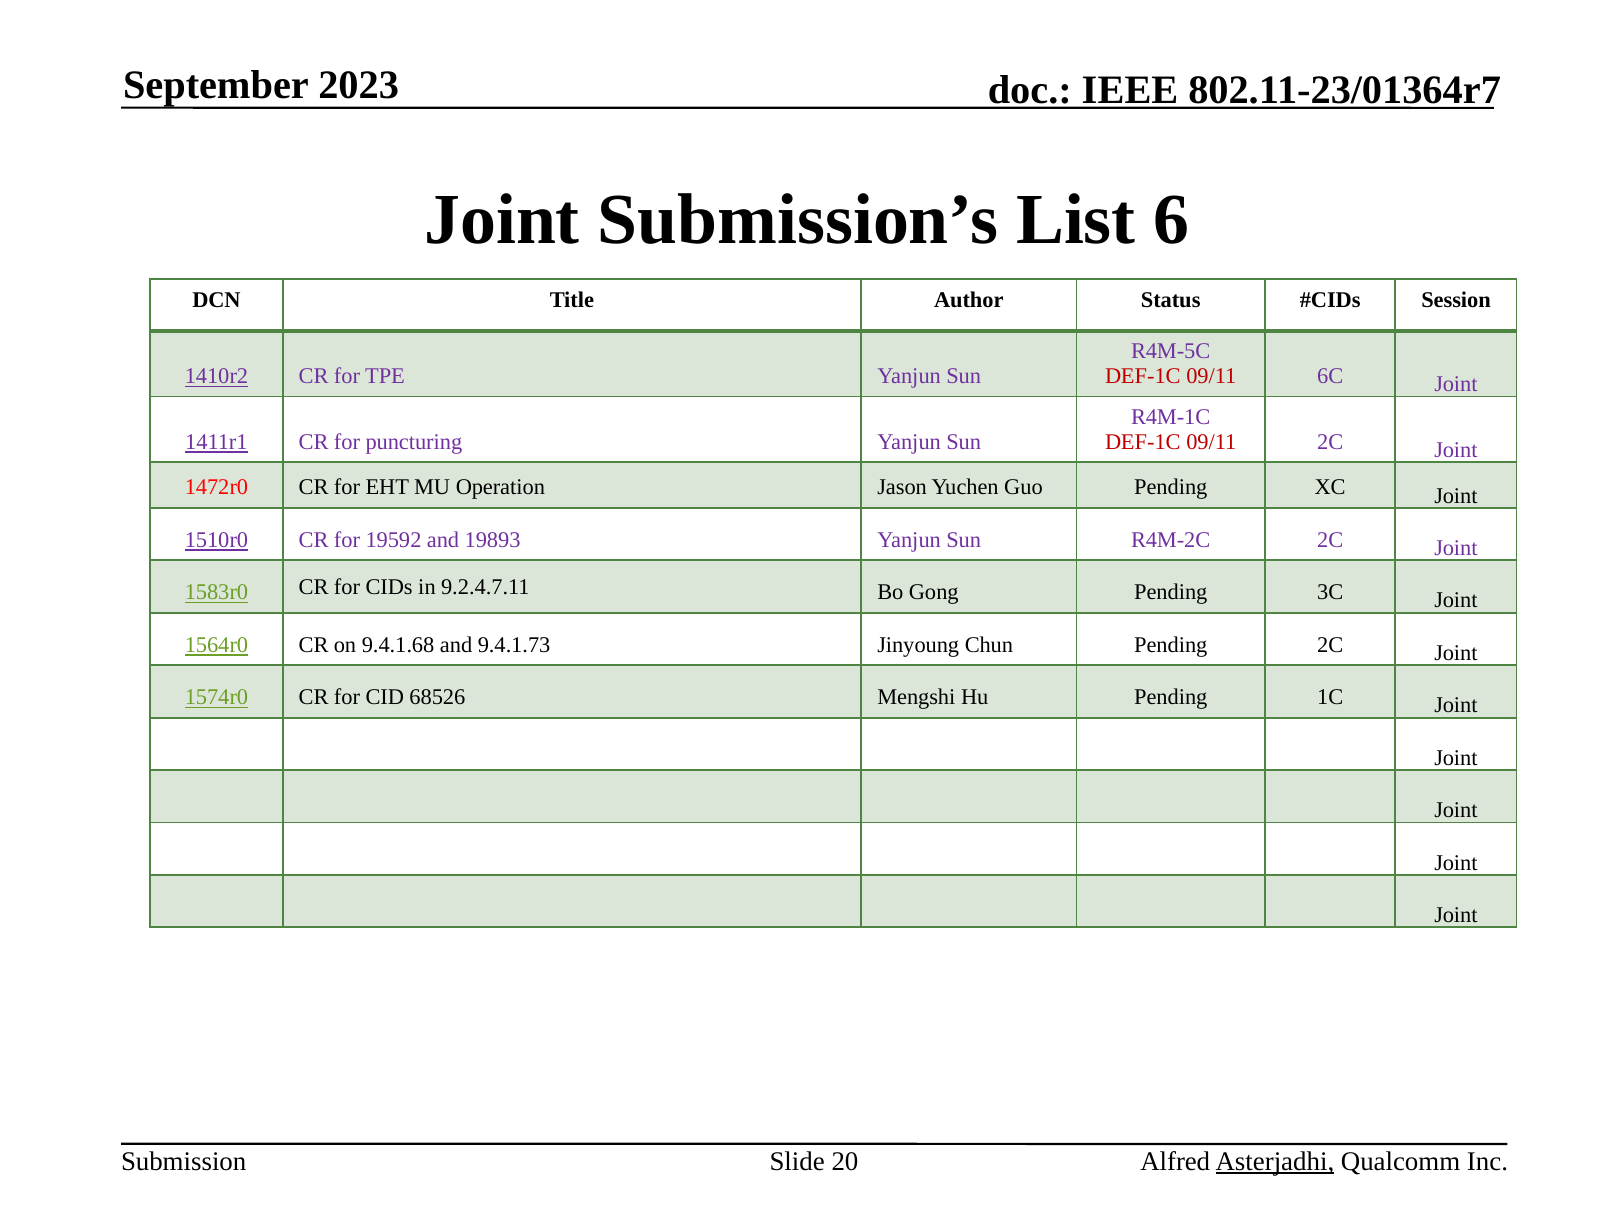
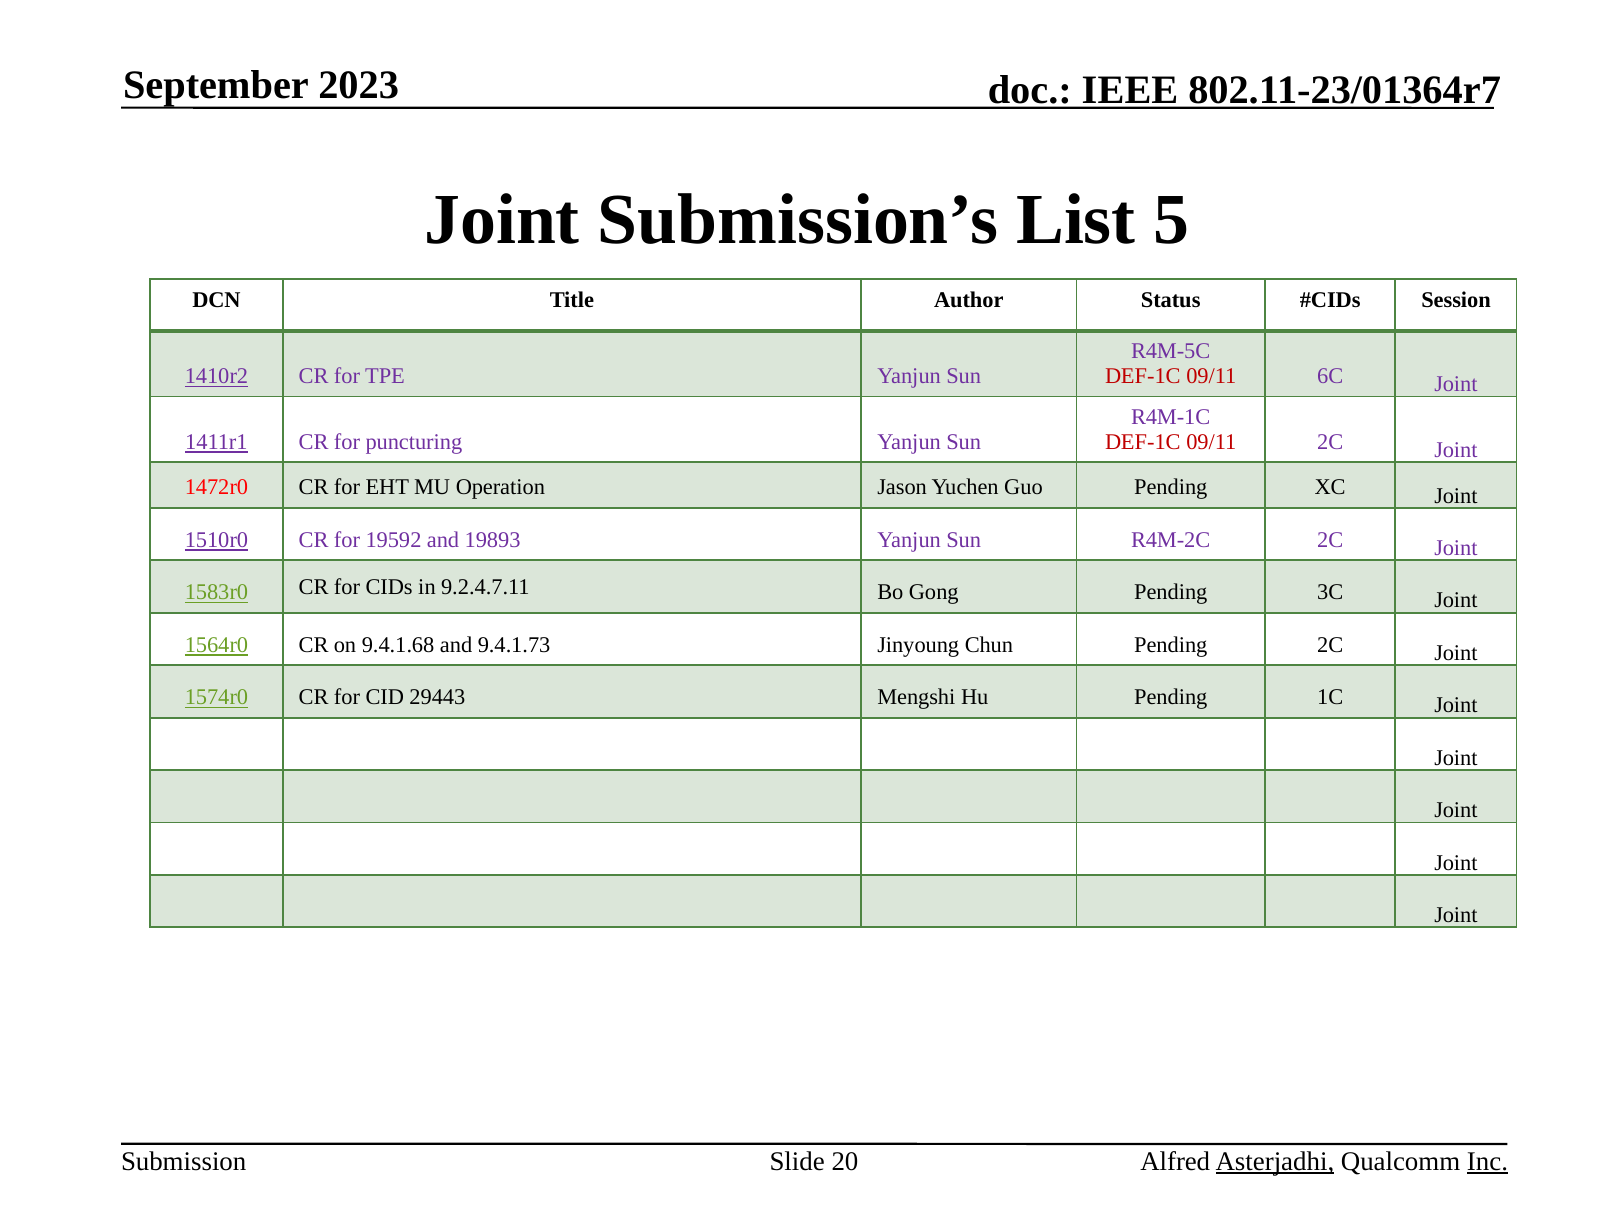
6: 6 -> 5
68526: 68526 -> 29443
Inc underline: none -> present
